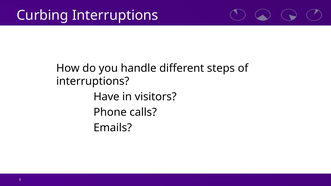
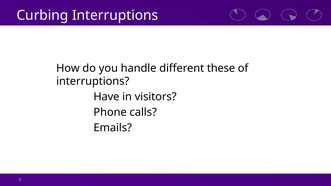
steps: steps -> these
